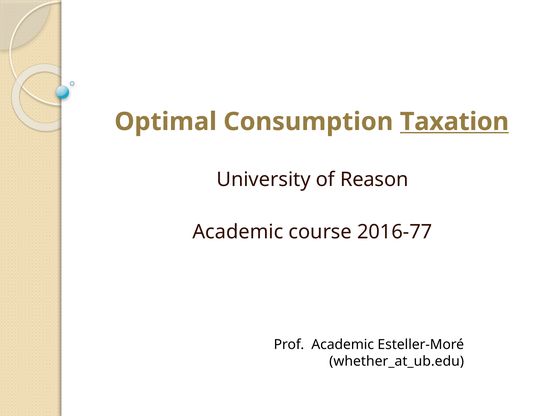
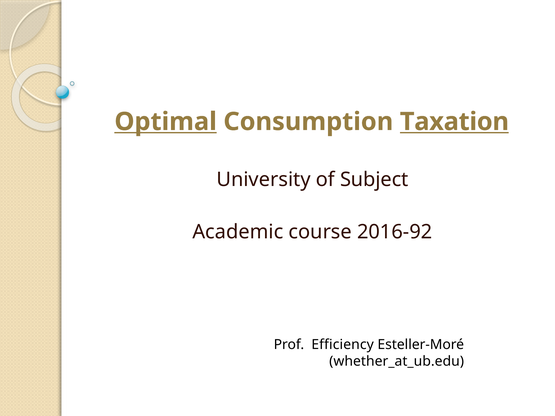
Optimal underline: none -> present
Reason: Reason -> Subject
2016-77: 2016-77 -> 2016-92
Prof Academic: Academic -> Efficiency
